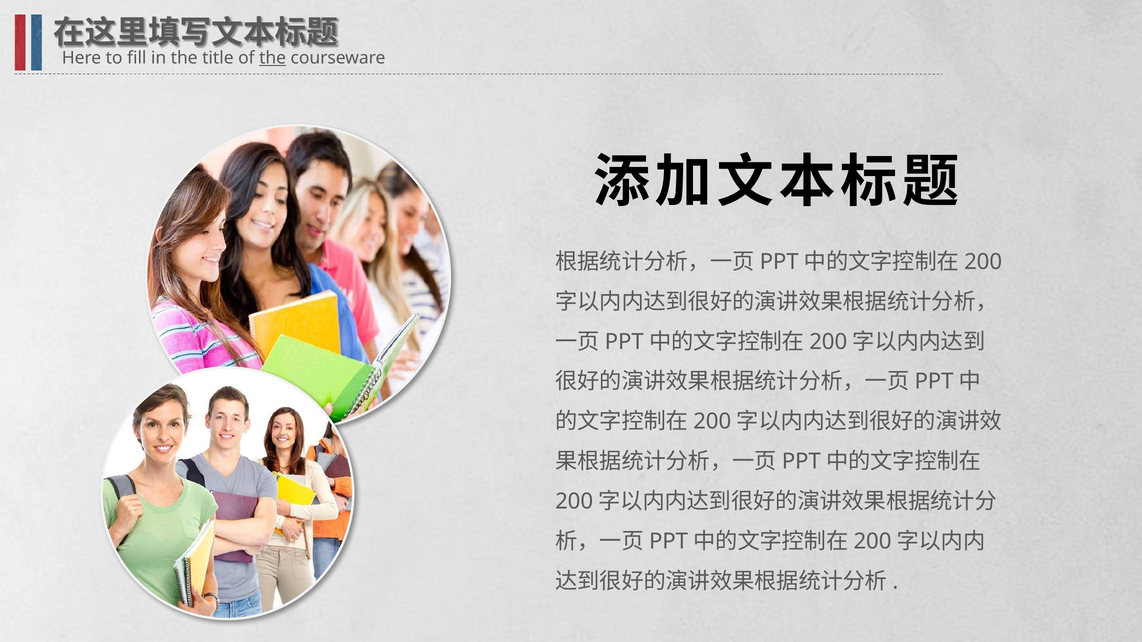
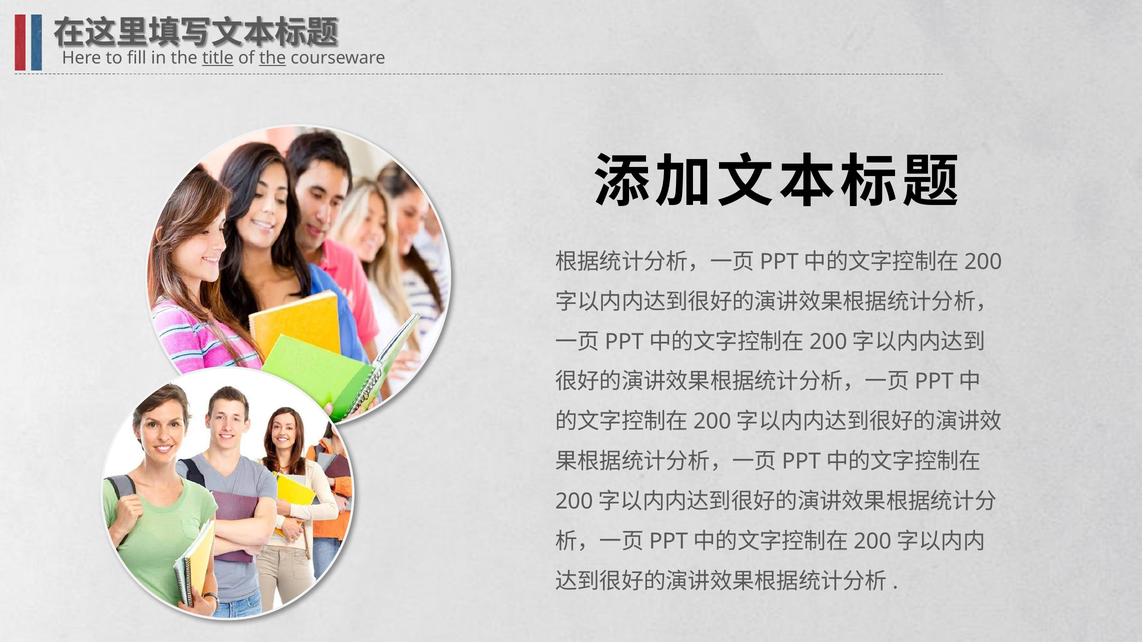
title underline: none -> present
